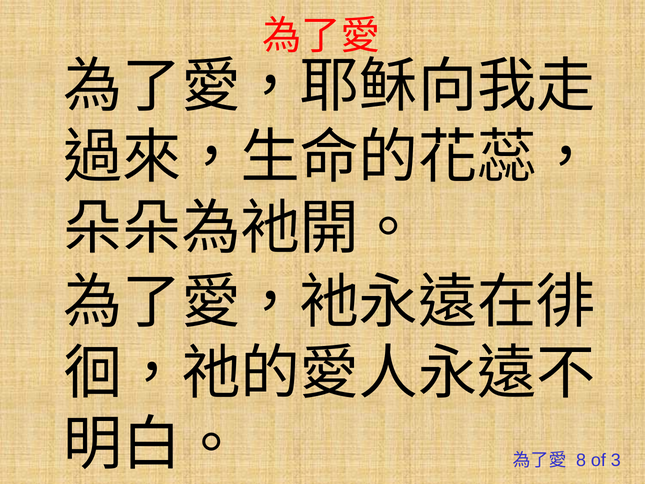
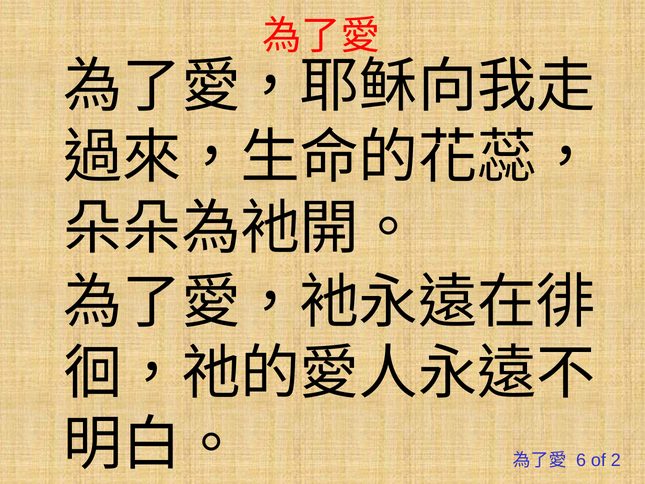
8: 8 -> 6
3: 3 -> 2
